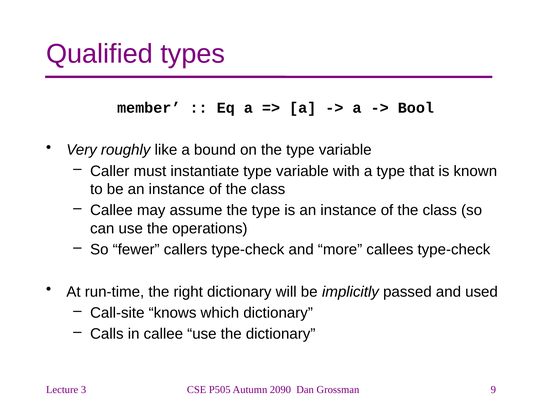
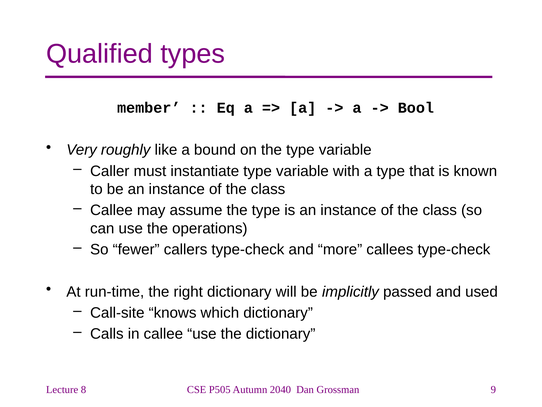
3: 3 -> 8
2090: 2090 -> 2040
